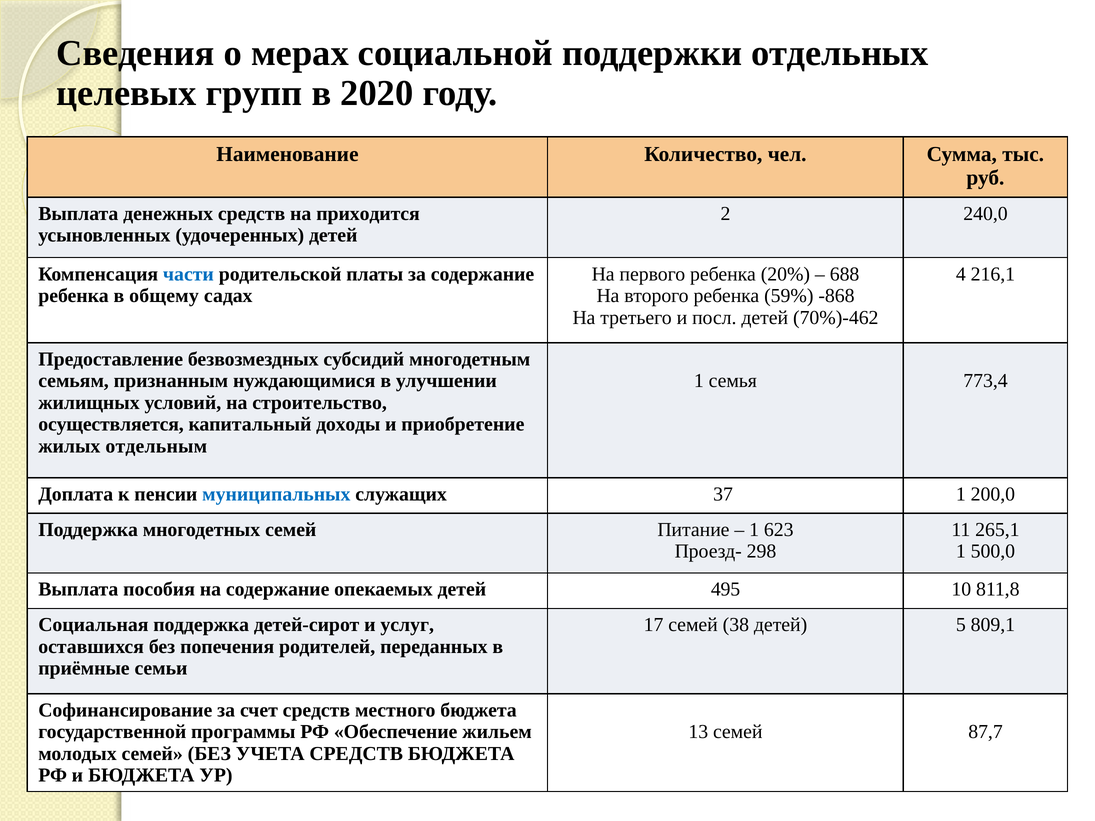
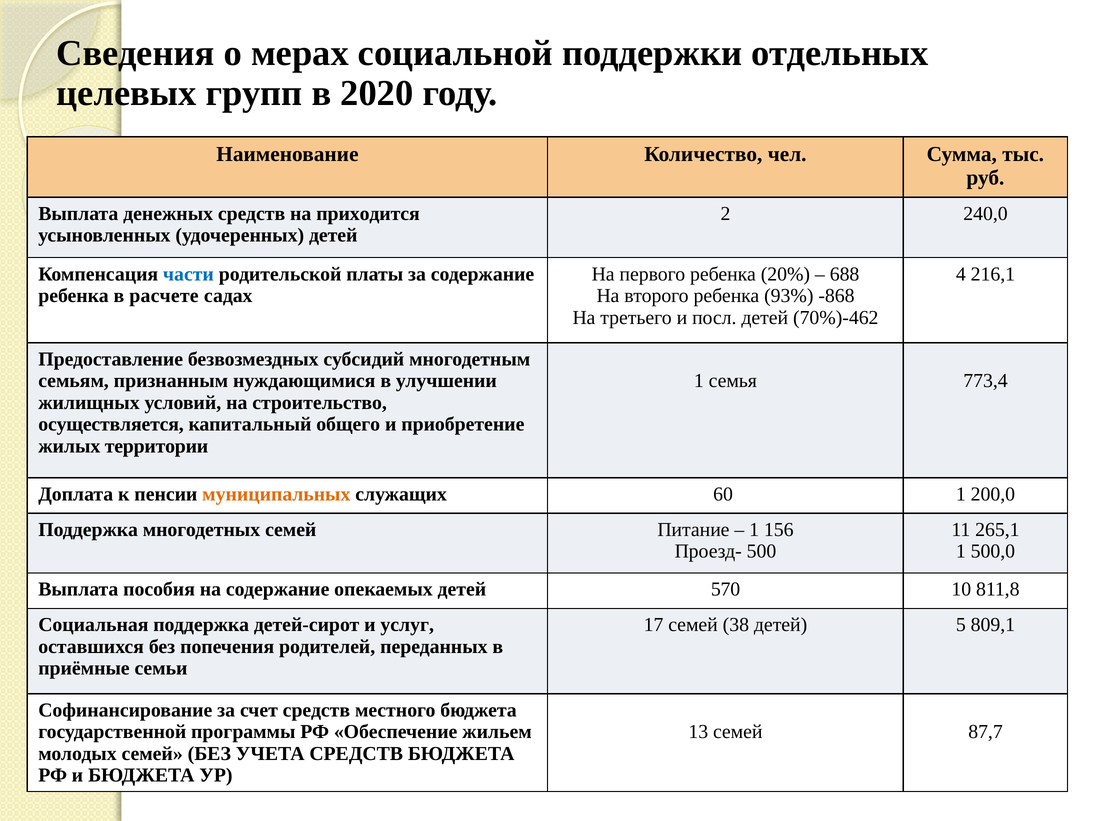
общему: общему -> расчете
59%: 59% -> 93%
доходы: доходы -> общего
отдельным: отдельным -> территории
муниципальных colour: blue -> orange
37: 37 -> 60
623: 623 -> 156
298: 298 -> 500
495: 495 -> 570
